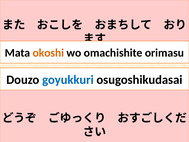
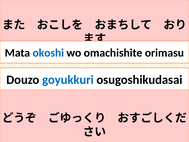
okoshi colour: orange -> blue
